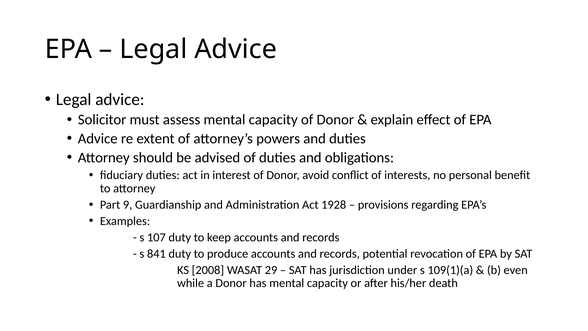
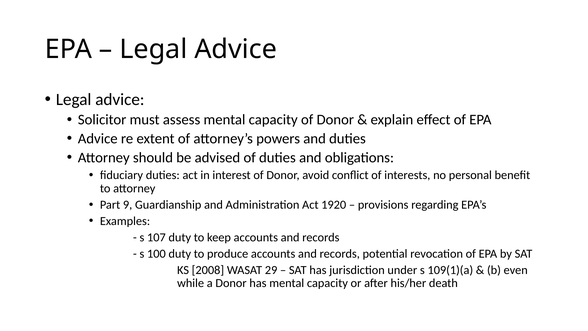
1928: 1928 -> 1920
841: 841 -> 100
